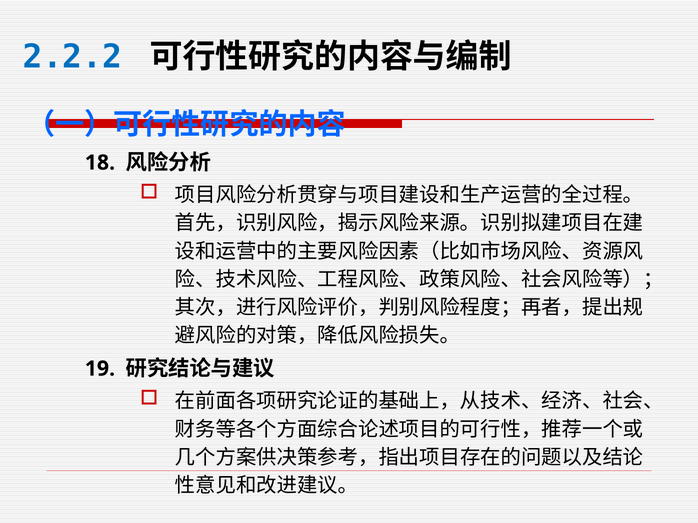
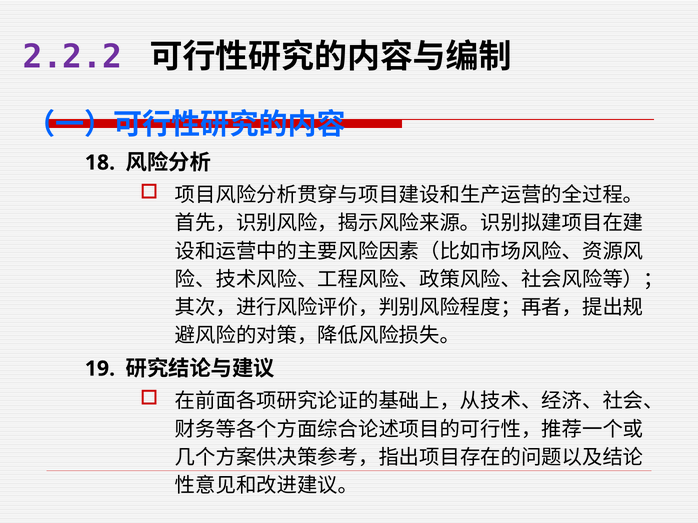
2.2.2 colour: blue -> purple
